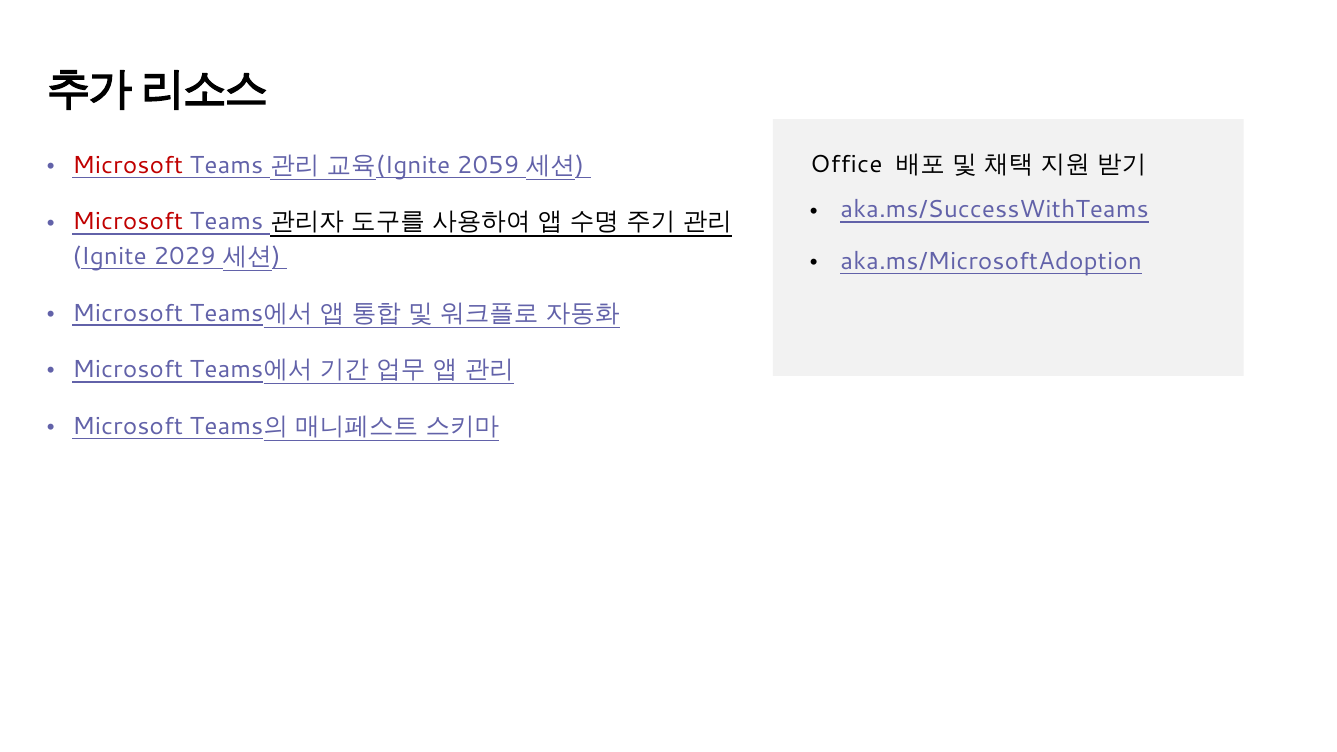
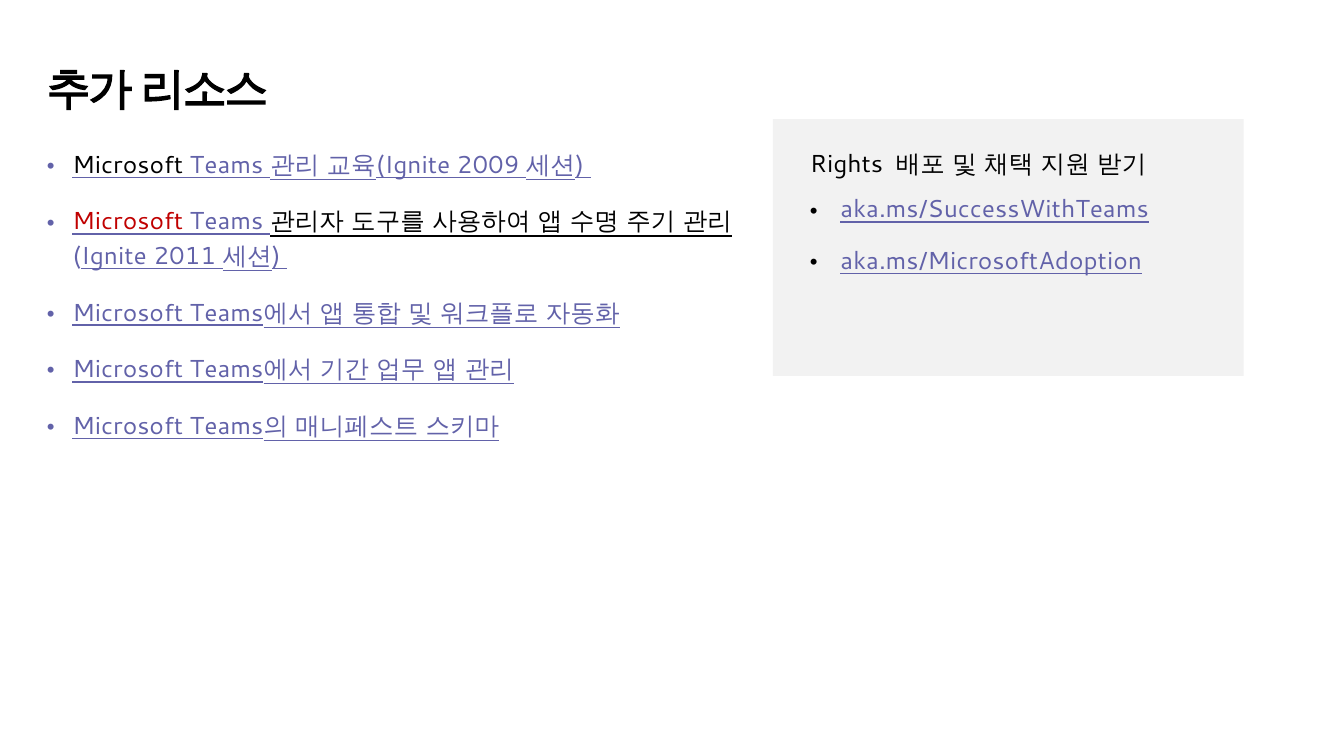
Office: Office -> Rights
Microsoft at (128, 165) colour: red -> black
2059: 2059 -> 2009
2029: 2029 -> 2011
